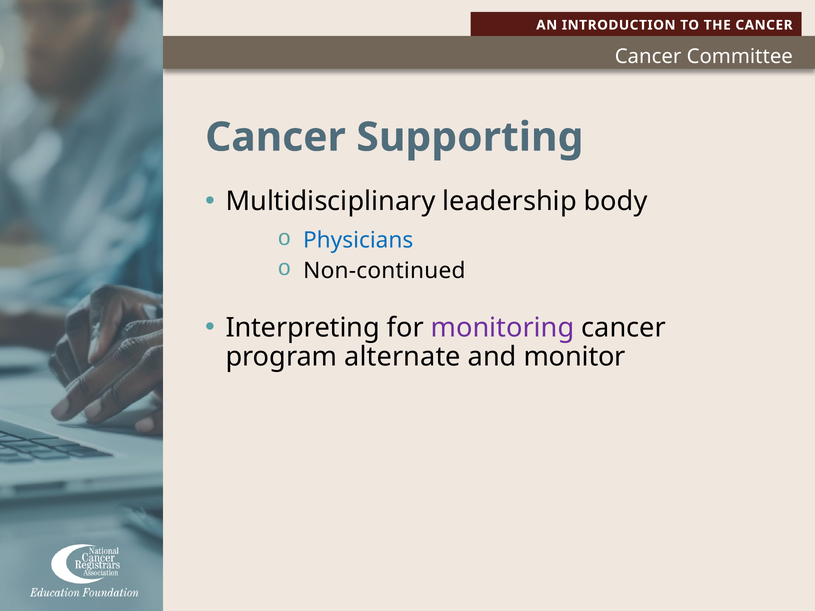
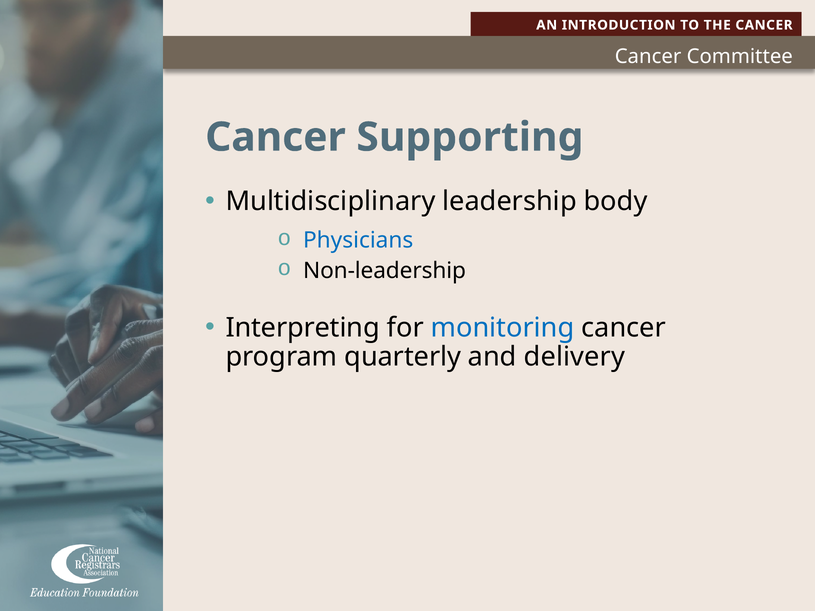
Non-continued: Non-continued -> Non-leadership
monitoring colour: purple -> blue
alternate: alternate -> quarterly
monitor: monitor -> delivery
